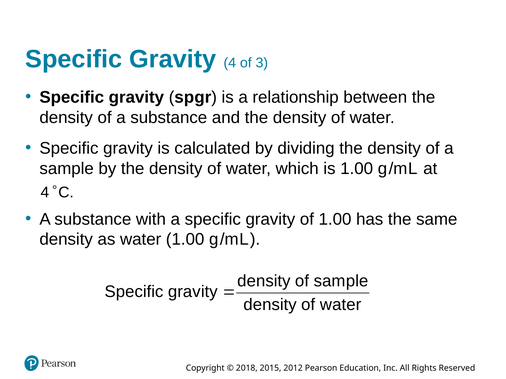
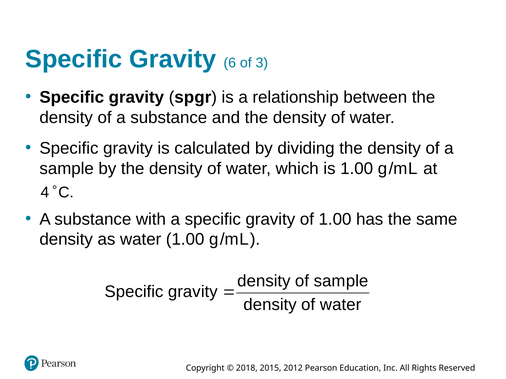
Gravity 4: 4 -> 6
